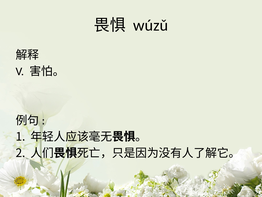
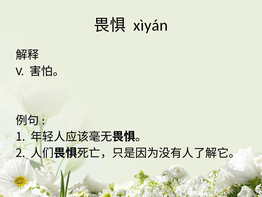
wúzǔ: wúzǔ -> xìyán
